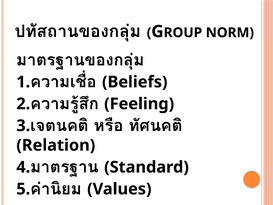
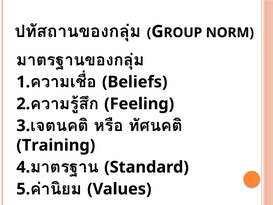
Relation: Relation -> Training
